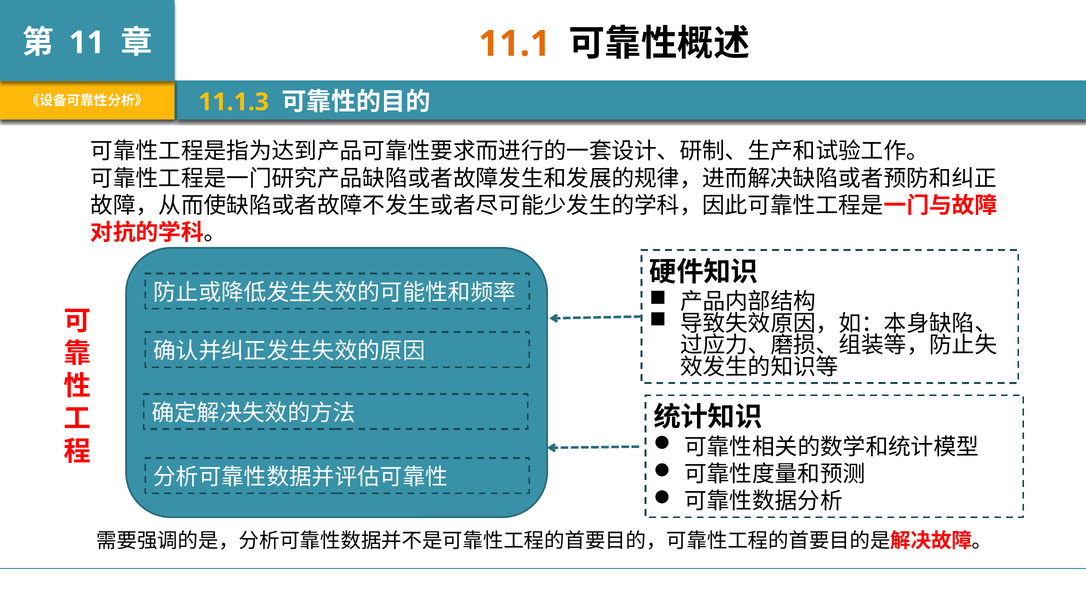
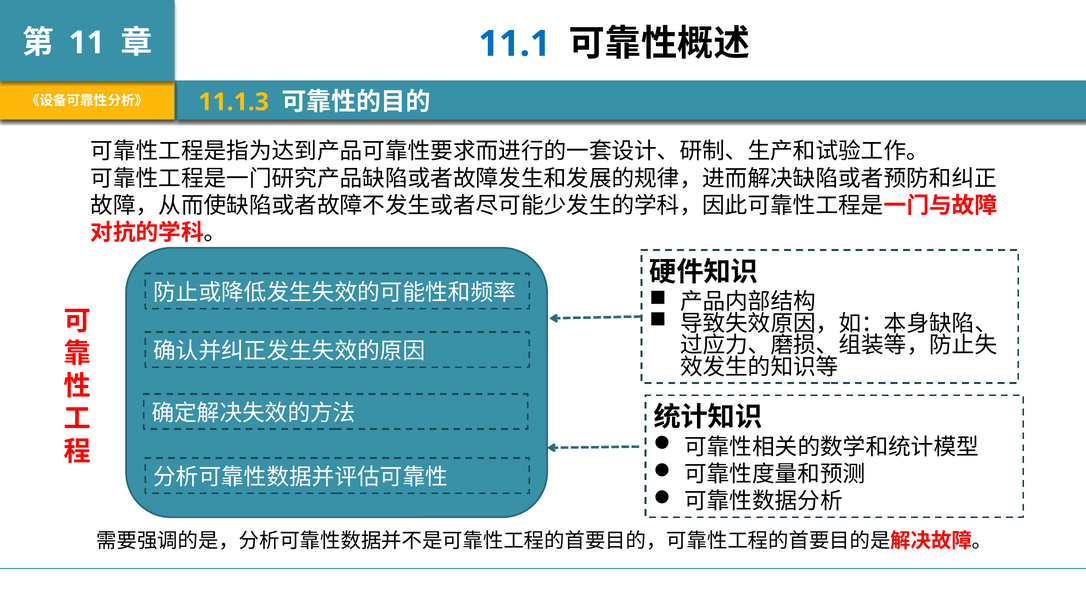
11.1 colour: orange -> blue
